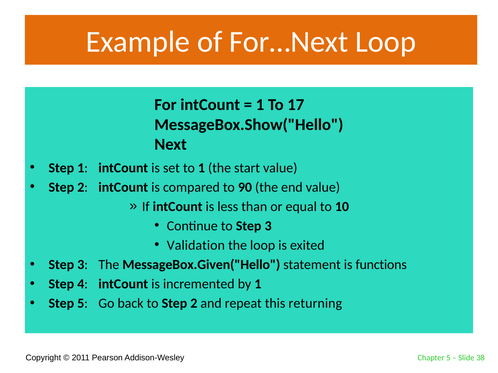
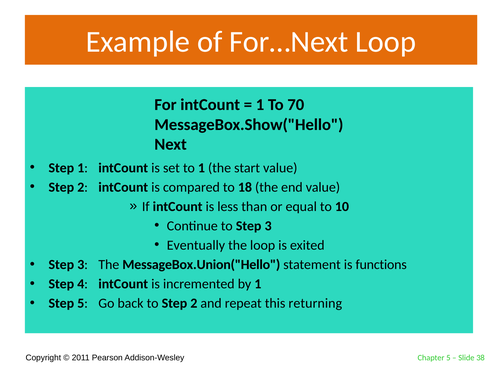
17: 17 -> 70
90: 90 -> 18
Validation: Validation -> Eventually
MessageBox.Given("Hello: MessageBox.Given("Hello -> MessageBox.Union("Hello
